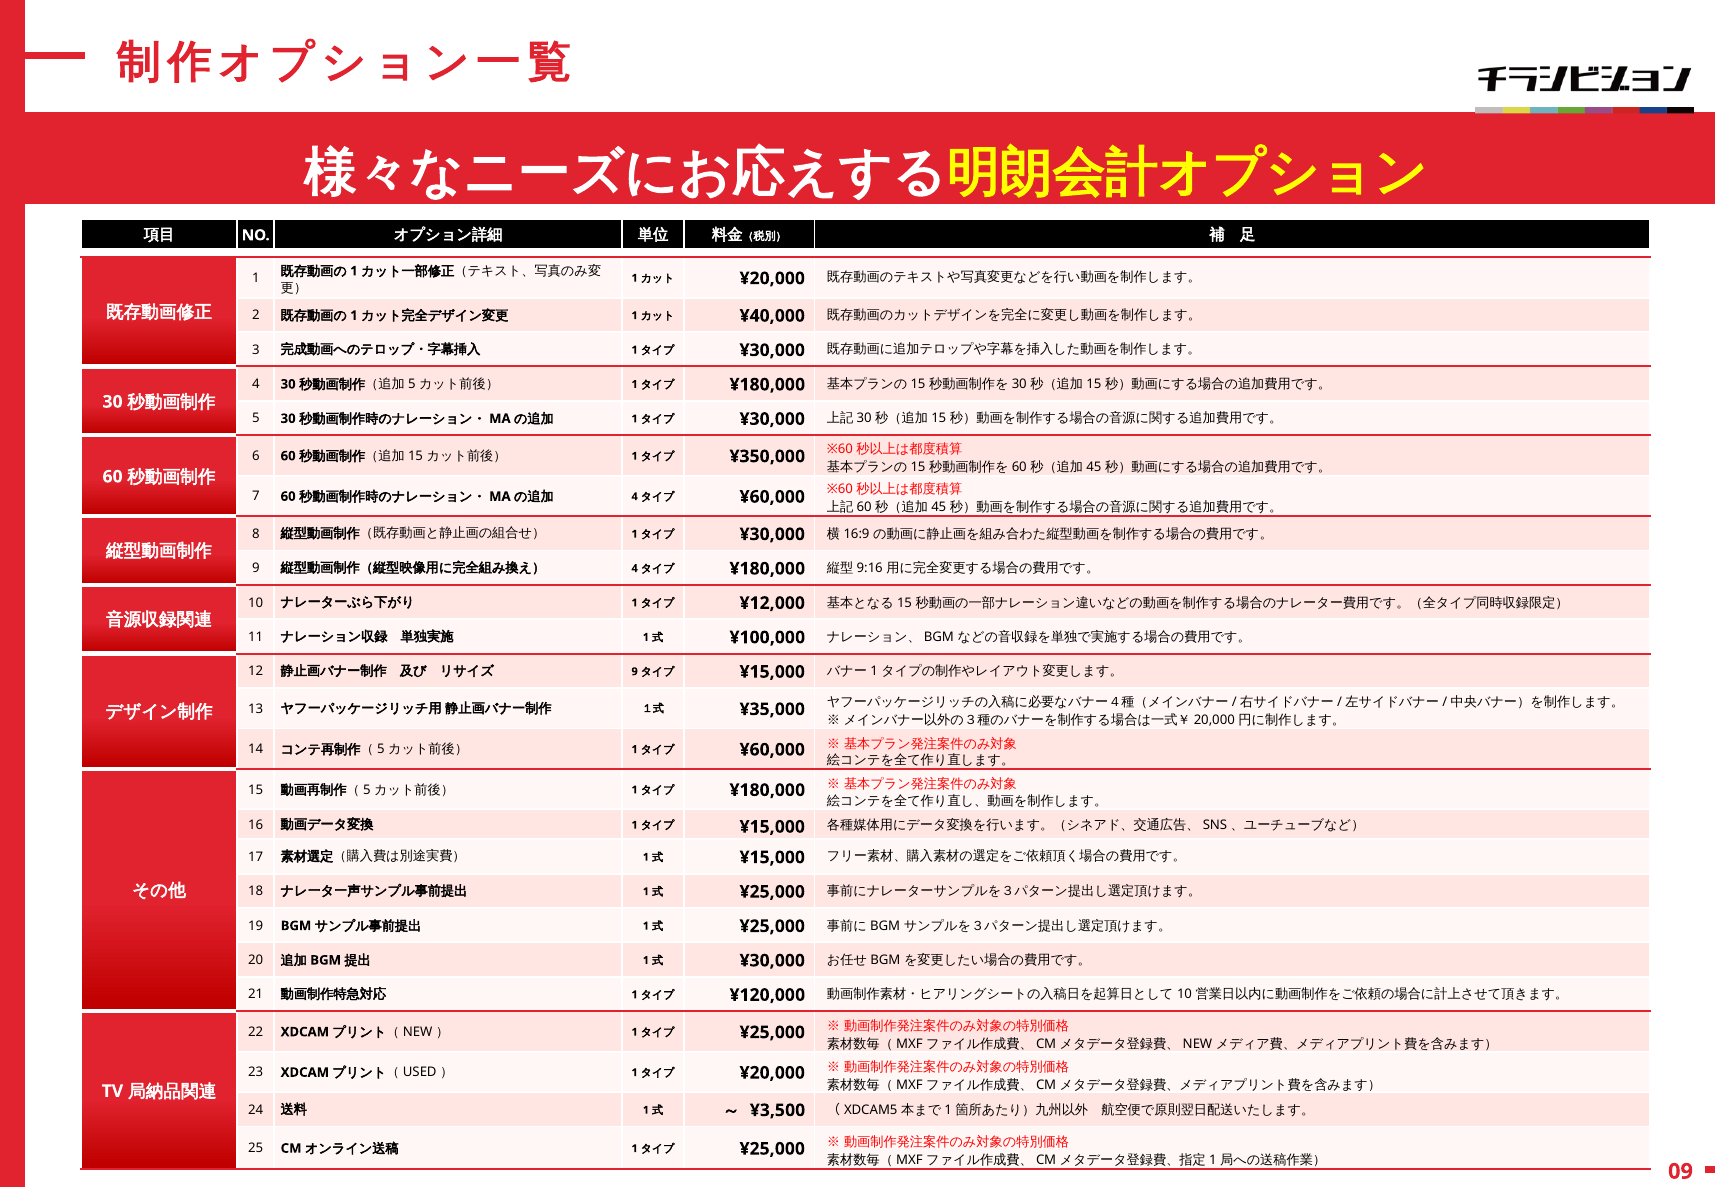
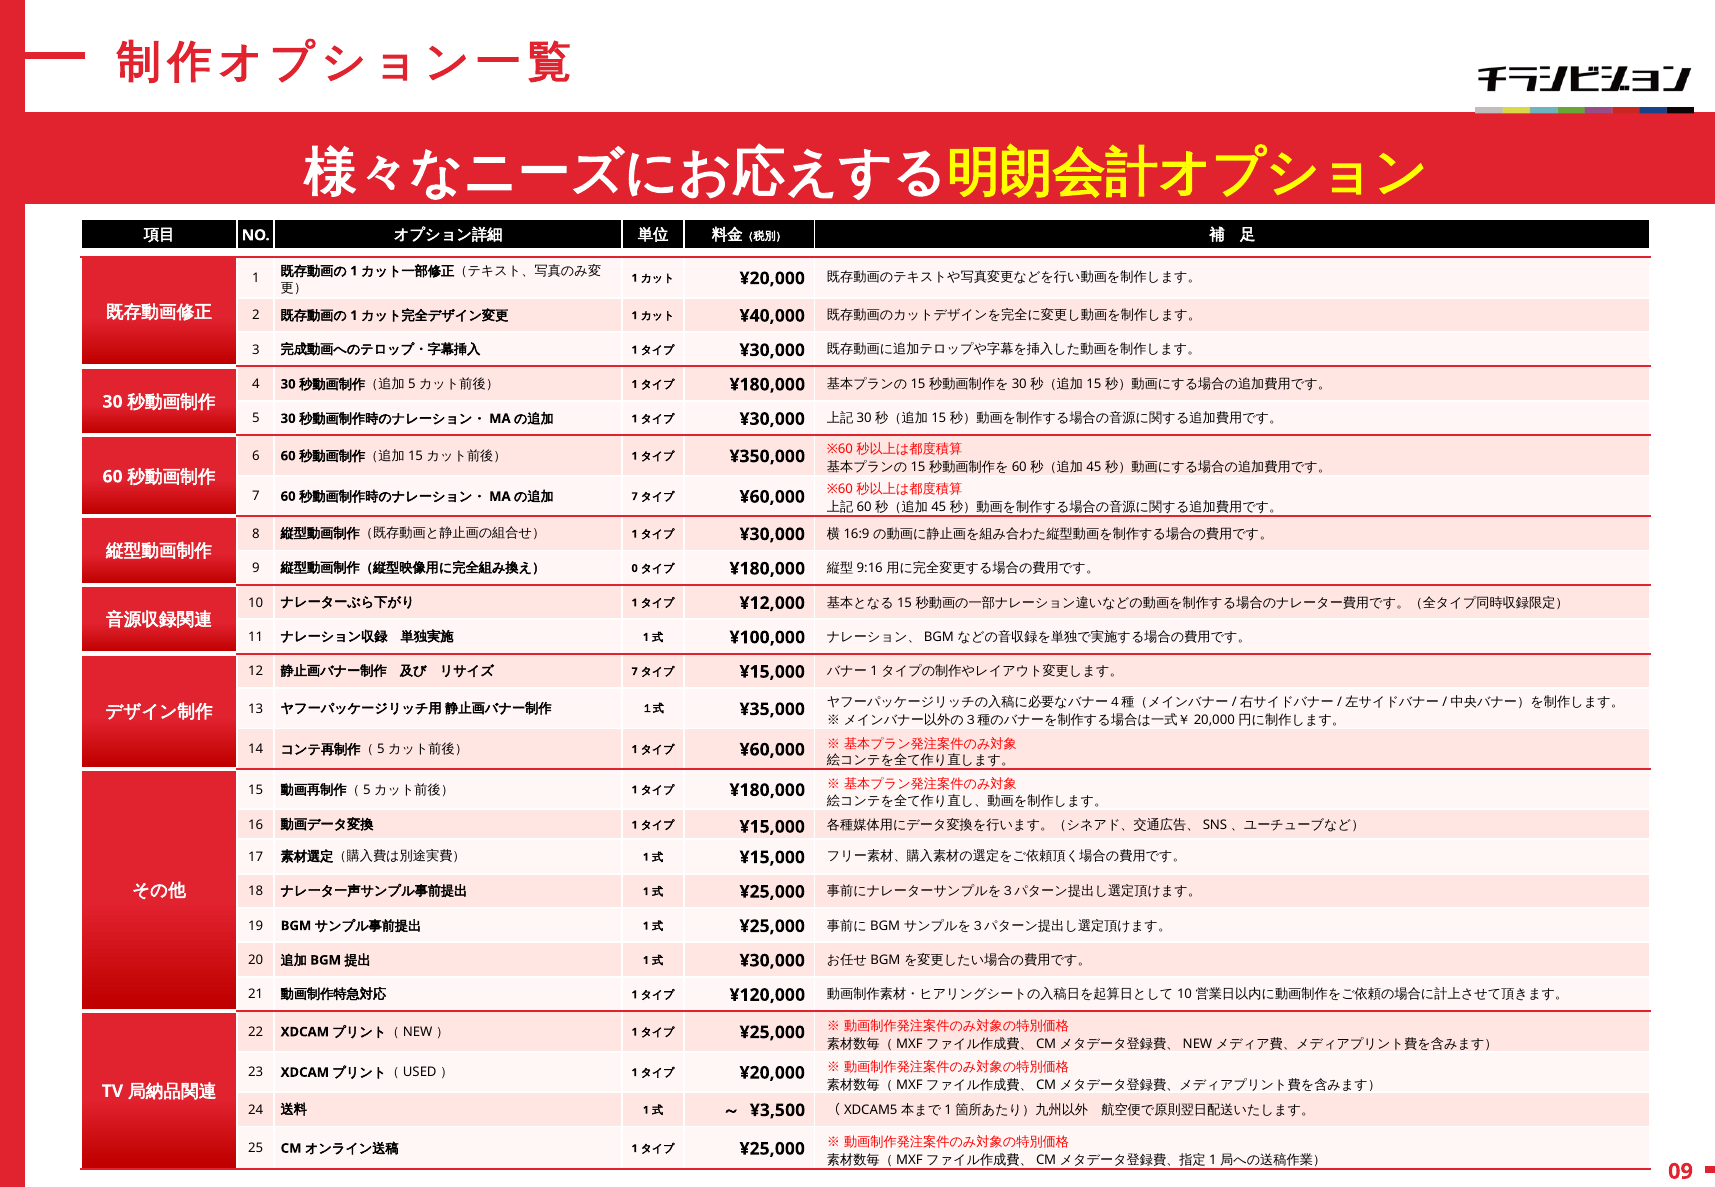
4 at (635, 497): 4 -> 7
4 at (635, 569): 4 -> 0
9 at (635, 672): 9 -> 7
